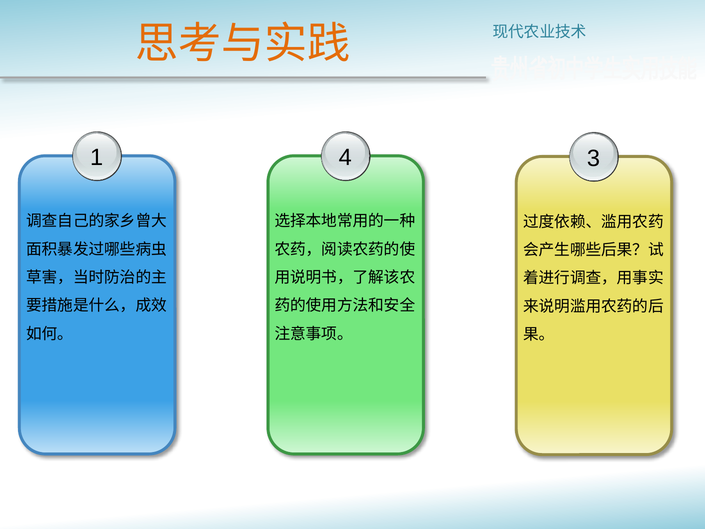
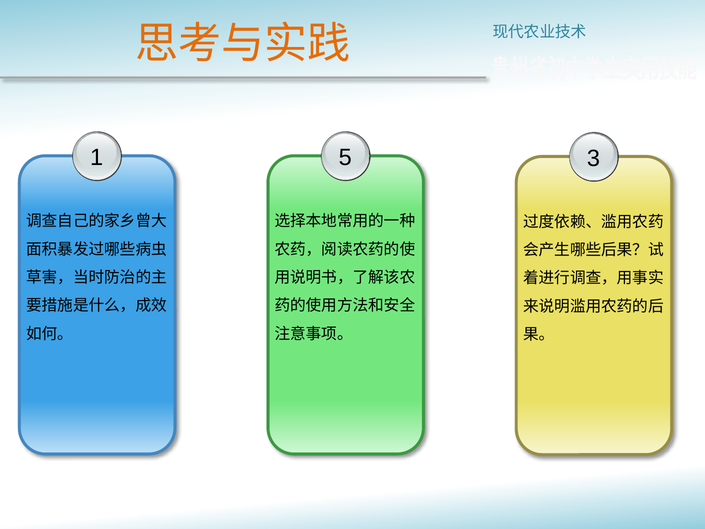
4: 4 -> 5
